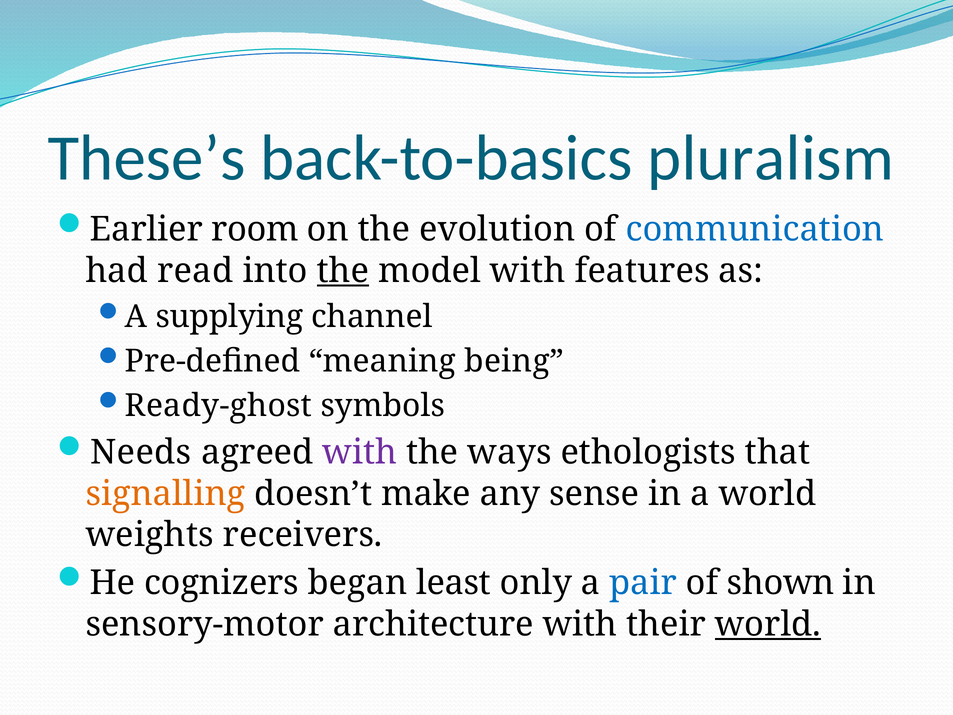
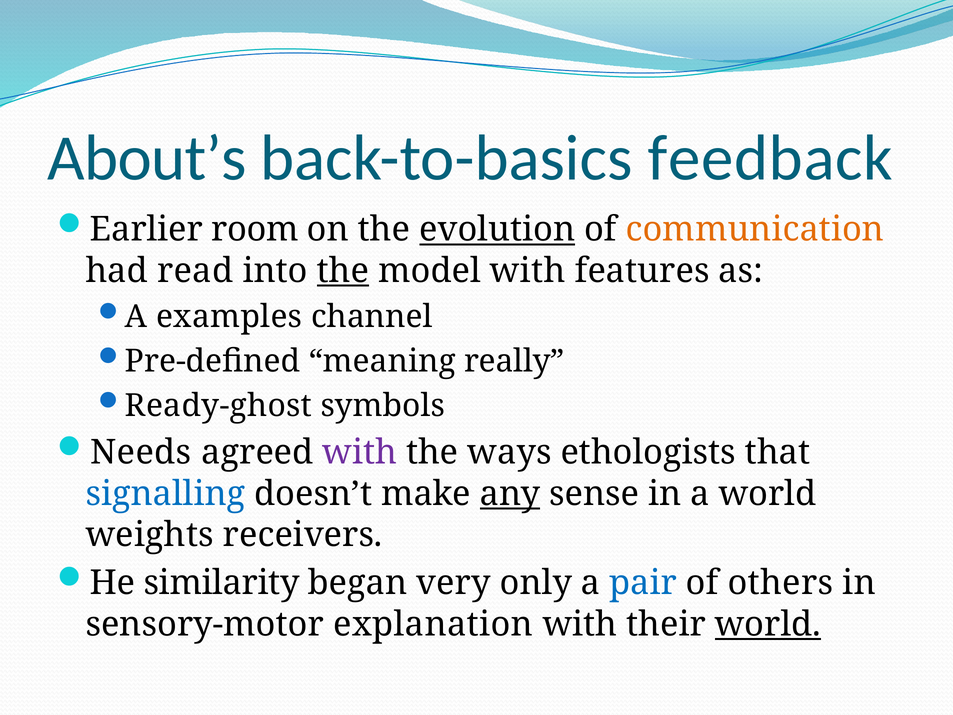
These’s: These’s -> About’s
pluralism: pluralism -> feedback
evolution underline: none -> present
communication colour: blue -> orange
supplying: supplying -> examples
being: being -> really
signalling colour: orange -> blue
any underline: none -> present
cognizers: cognizers -> similarity
least: least -> very
shown: shown -> others
architecture: architecture -> explanation
